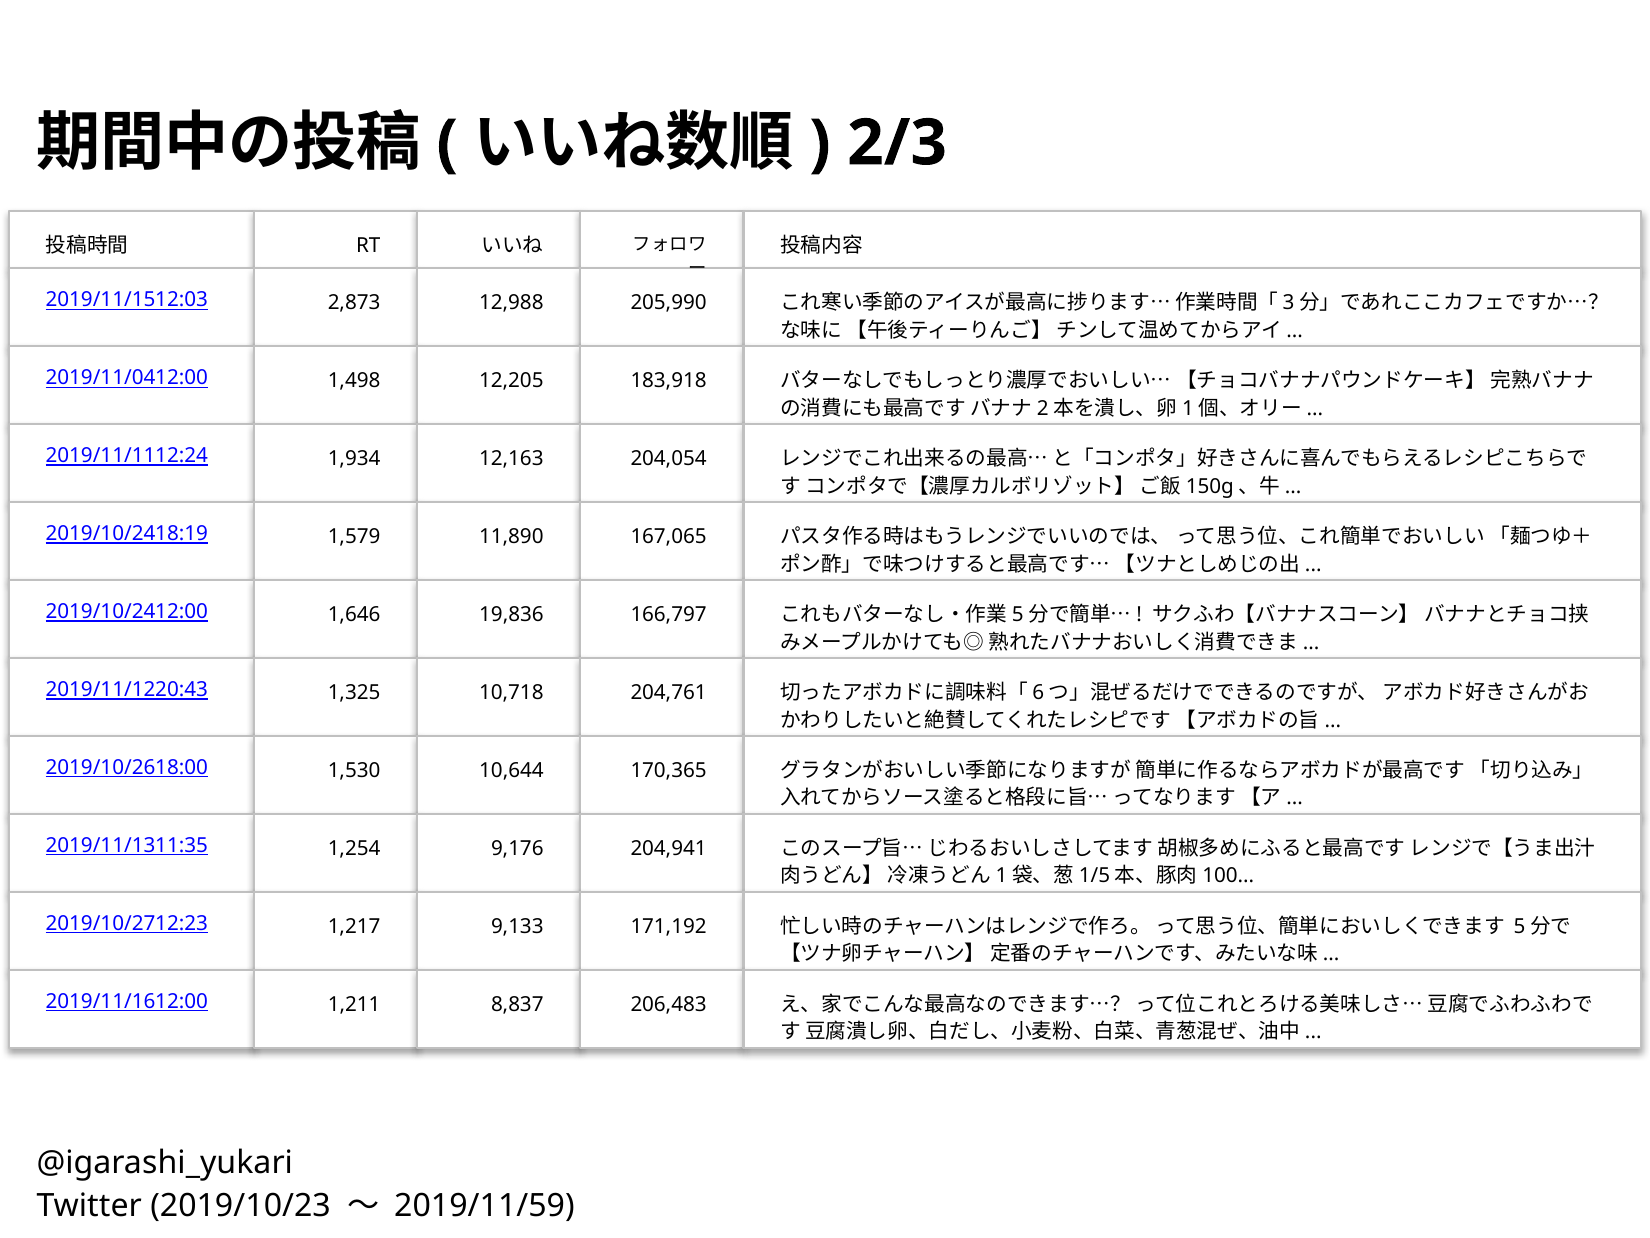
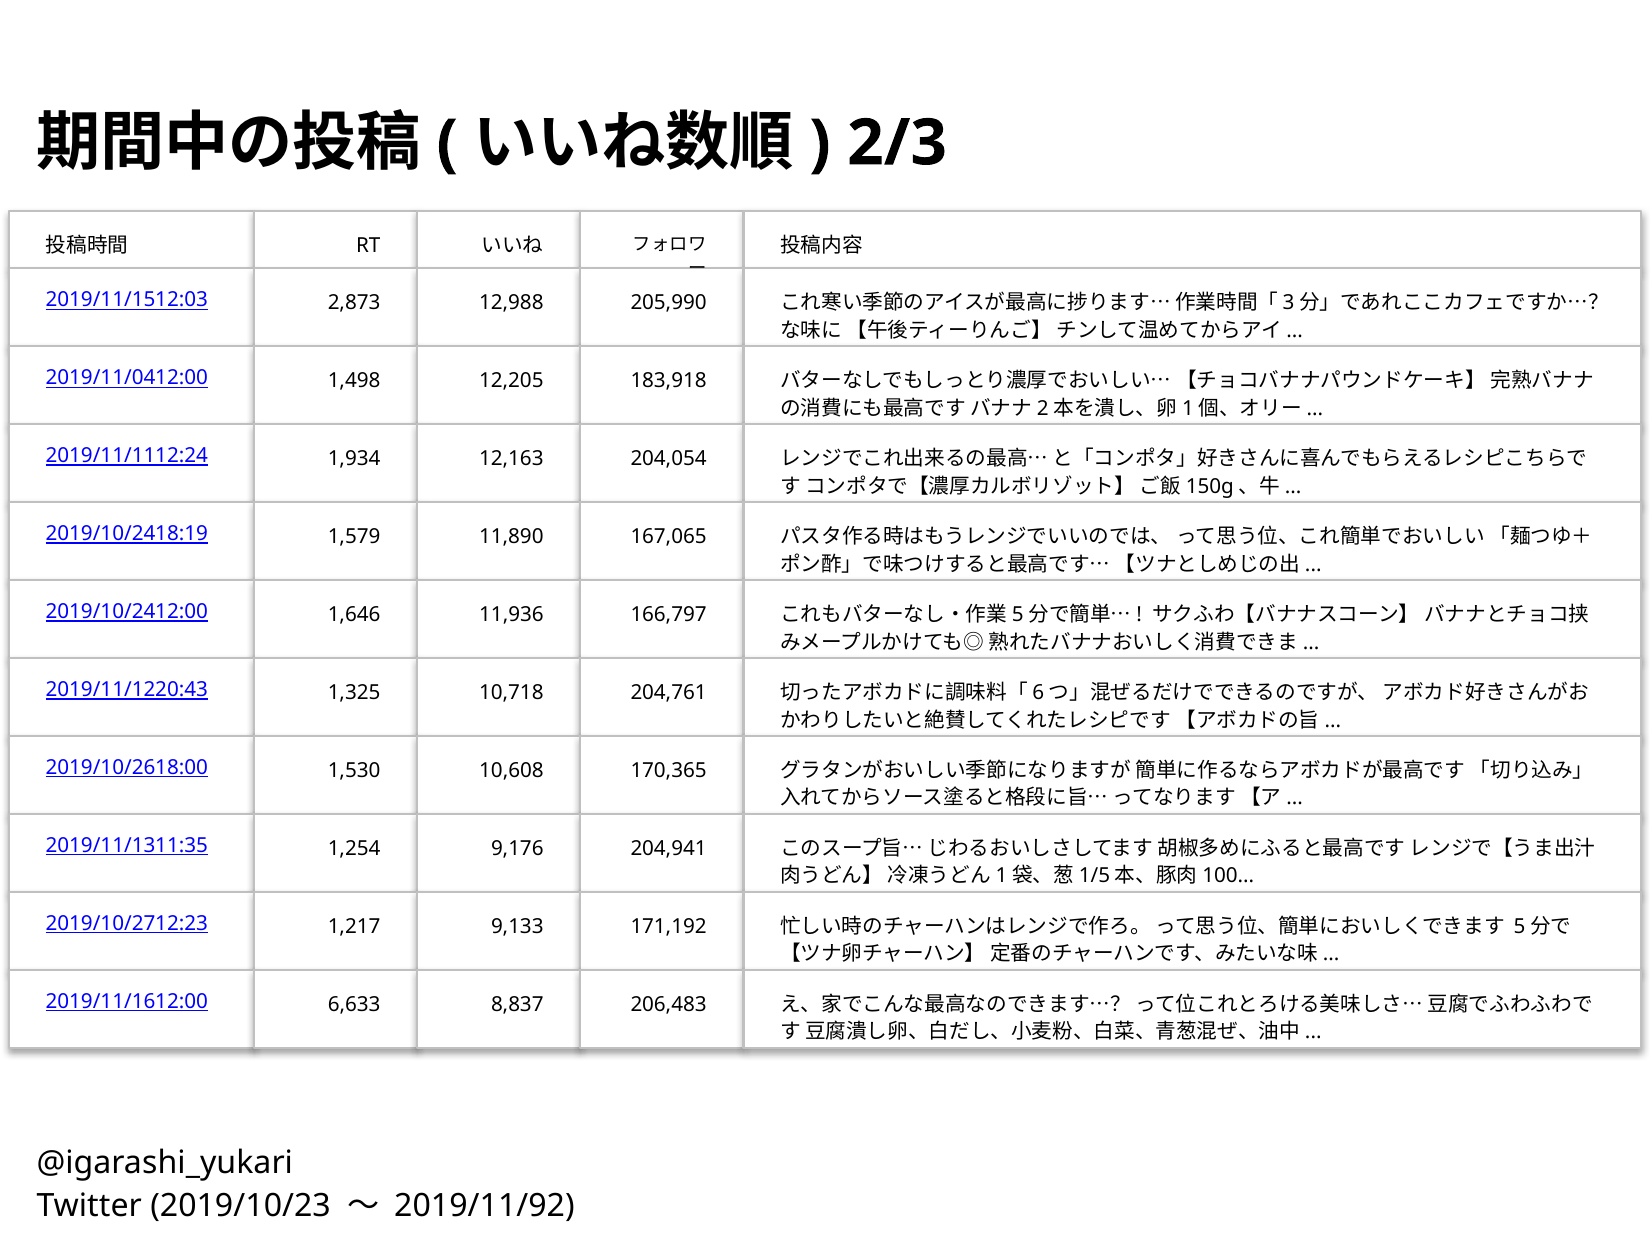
19,836: 19,836 -> 11,936
10,644: 10,644 -> 10,608
1,211: 1,211 -> 6,633
2019/11/59: 2019/11/59 -> 2019/11/92
